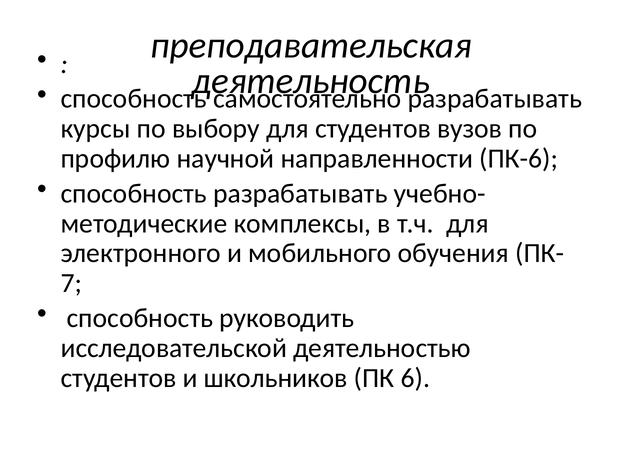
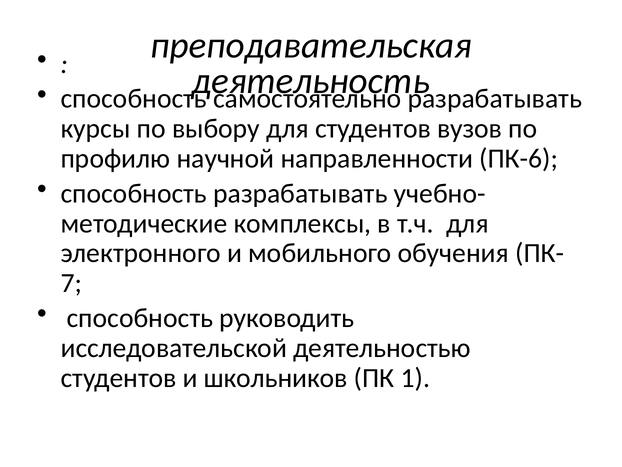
6: 6 -> 1
